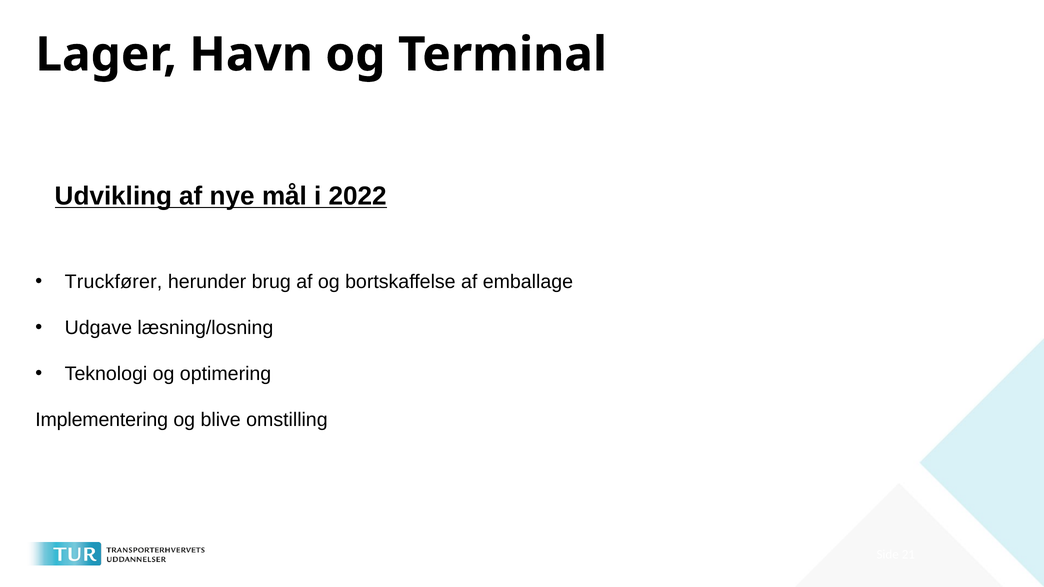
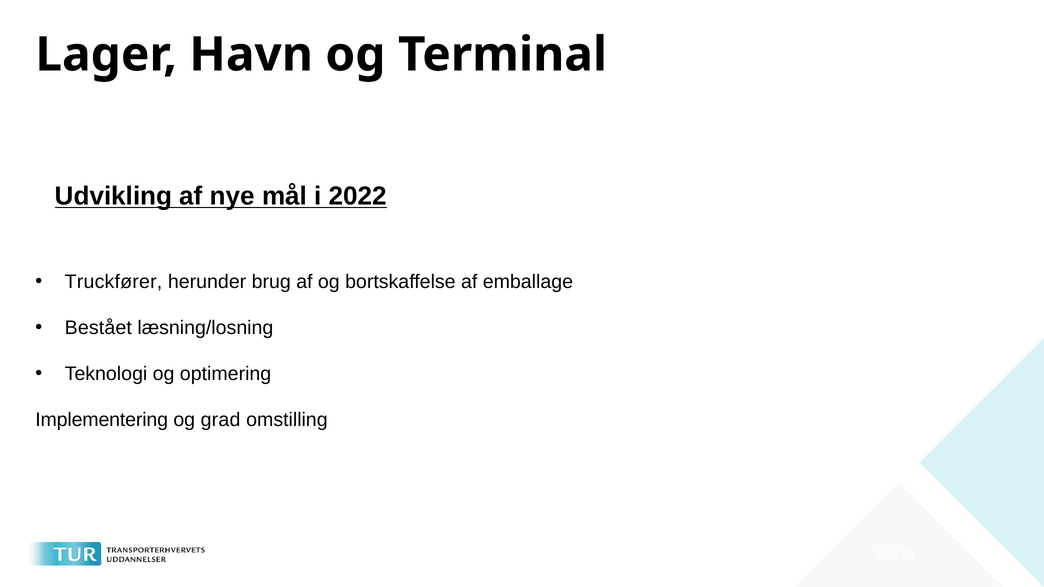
Udgave: Udgave -> Bestået
blive: blive -> grad
